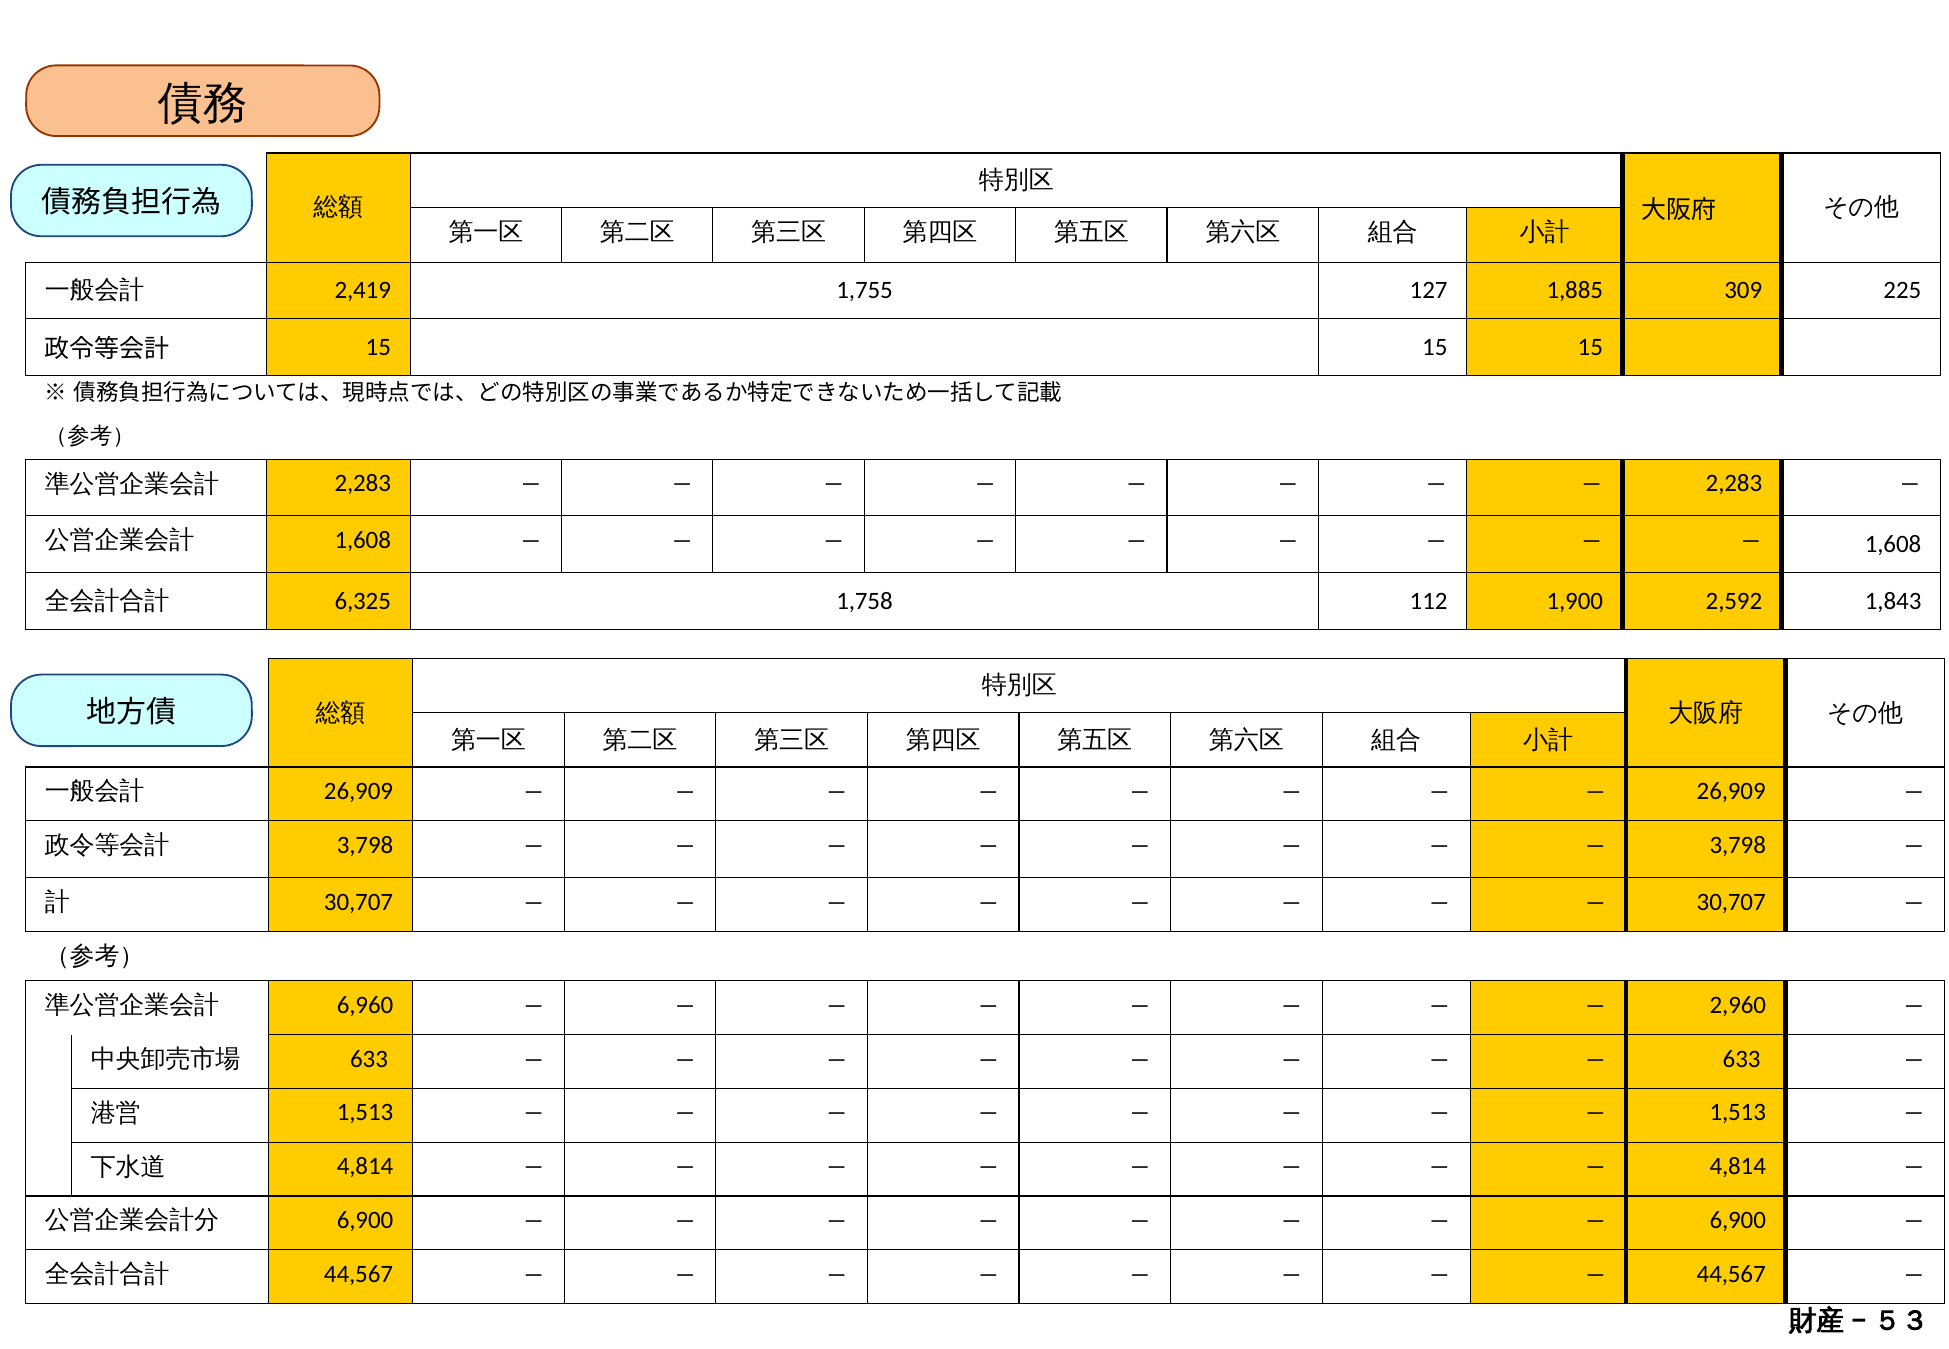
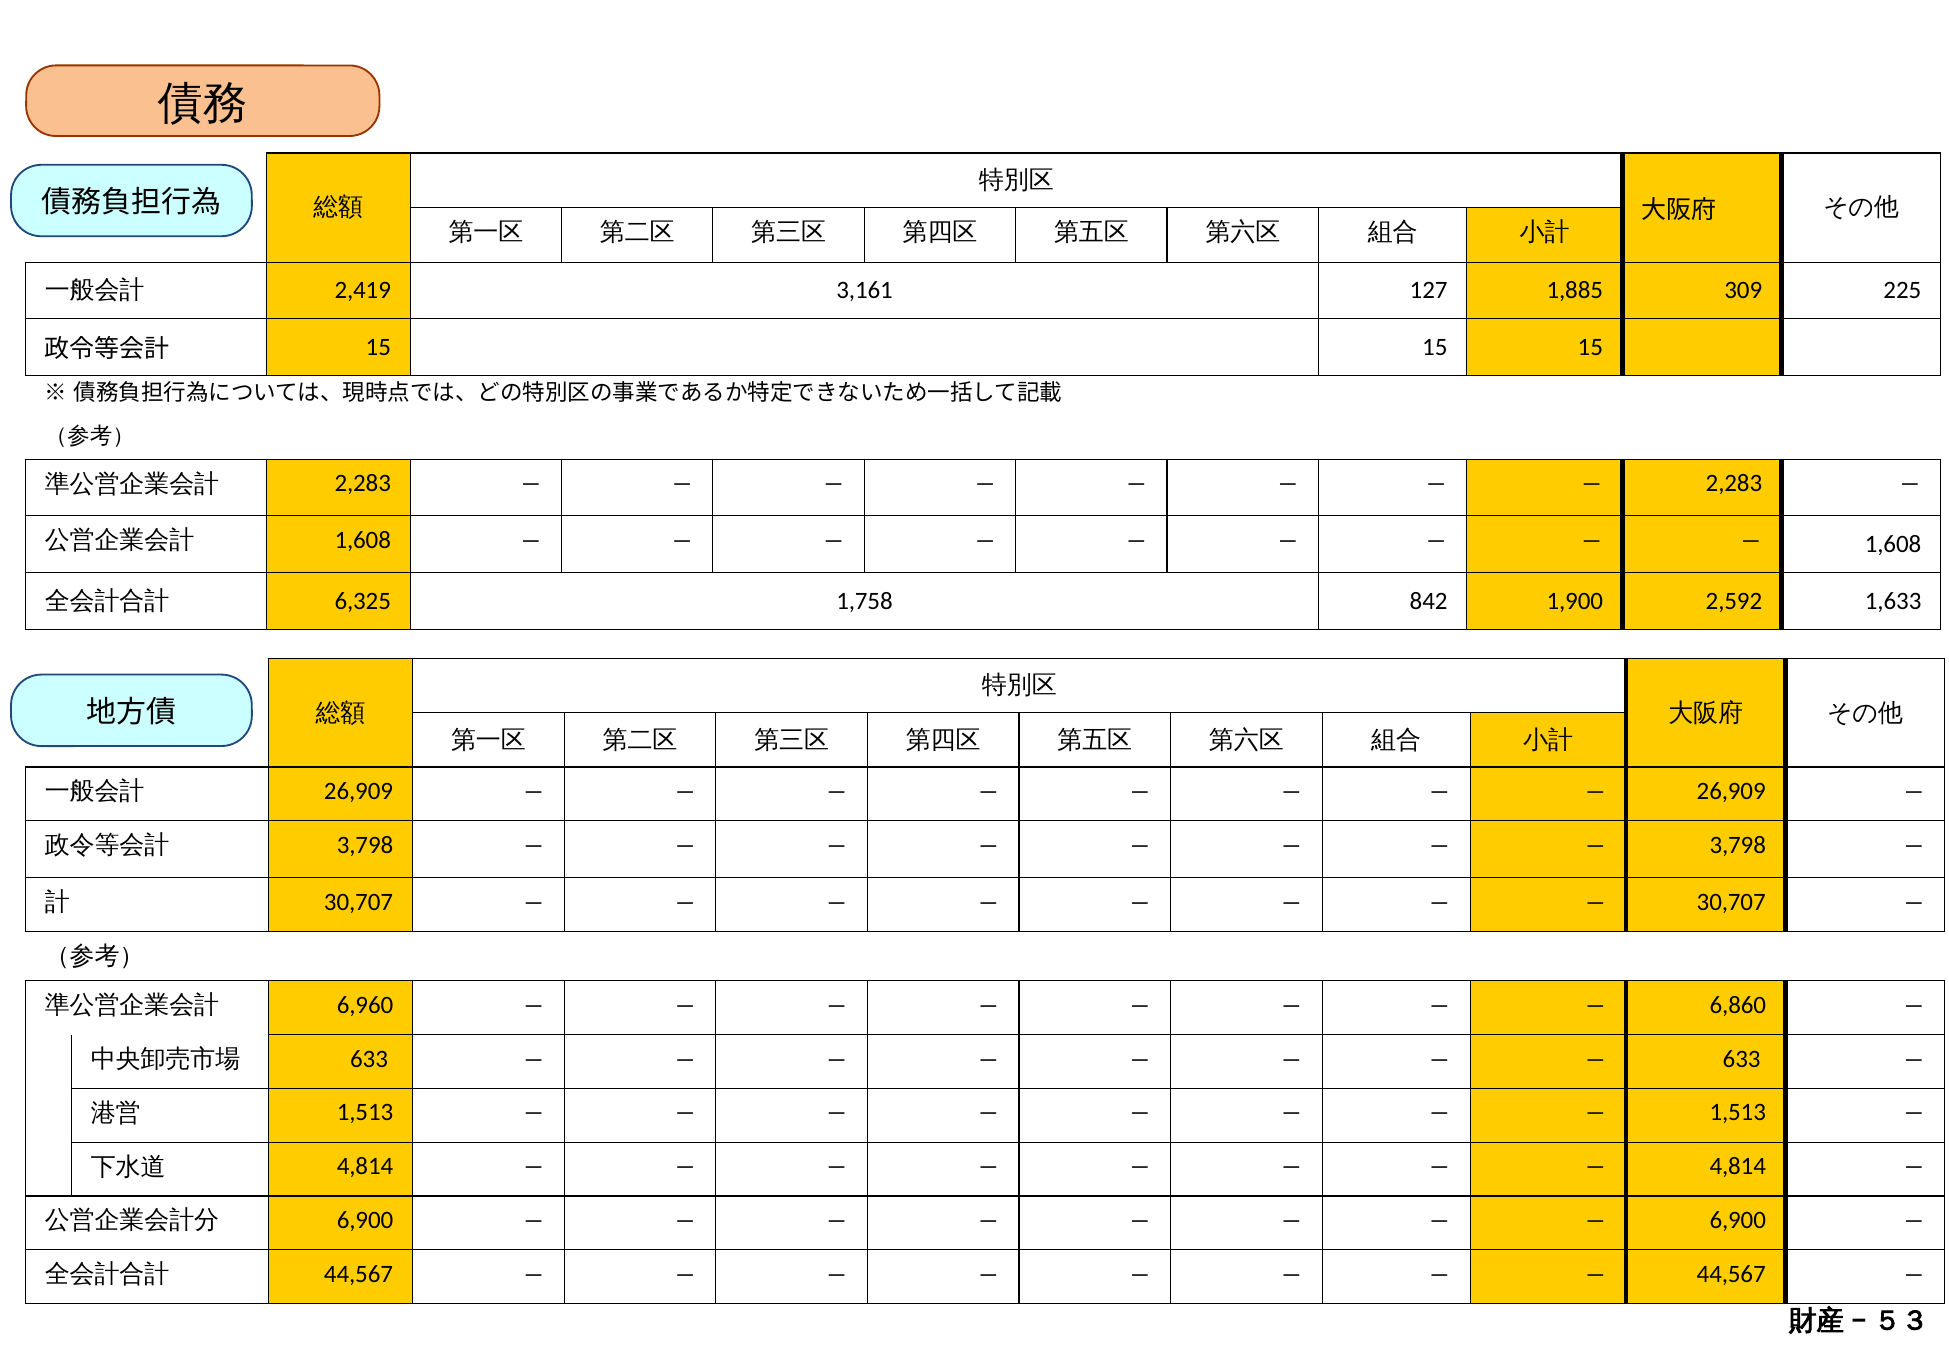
1,755: 1,755 -> 3,161
112: 112 -> 842
1,843: 1,843 -> 1,633
2,960: 2,960 -> 6,860
